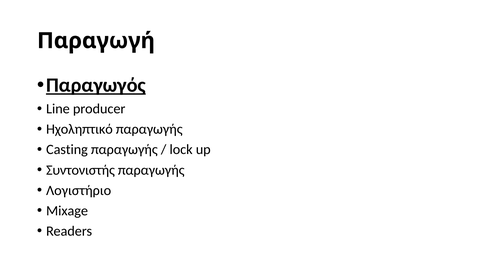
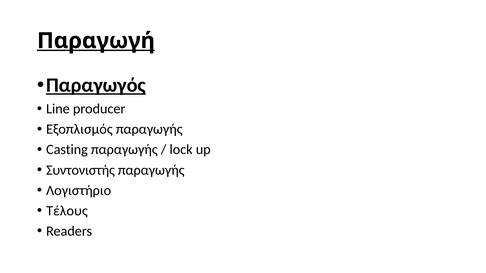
Παραγωγή underline: none -> present
Ηχοληπτικό: Ηχοληπτικό -> Εξοπλισμός
Mixage: Mixage -> Τέλους
